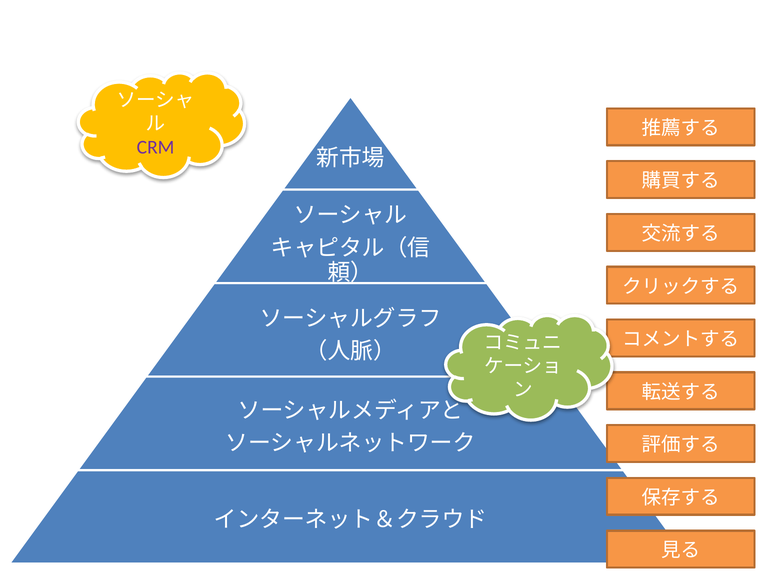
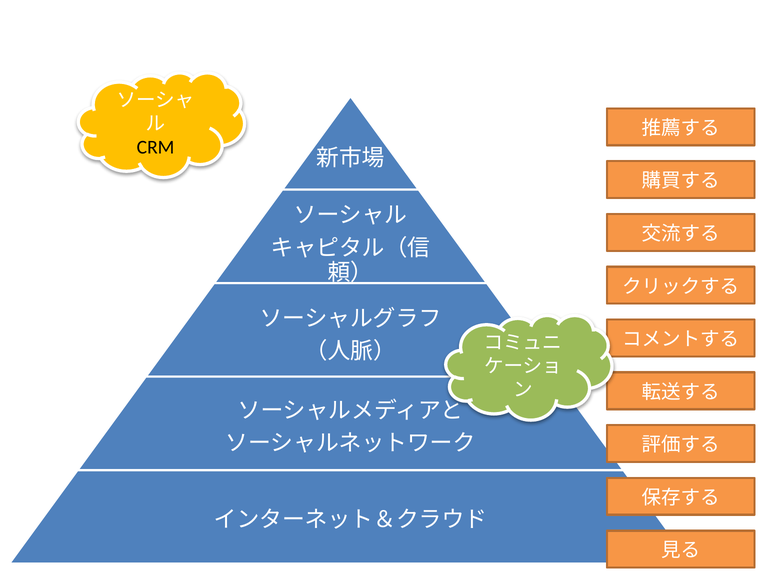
CRM colour: purple -> black
